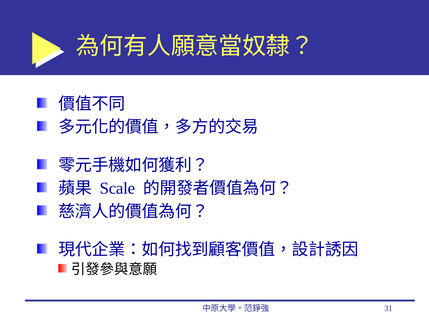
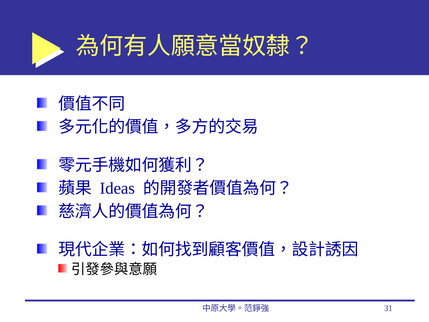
Scale: Scale -> Ideas
